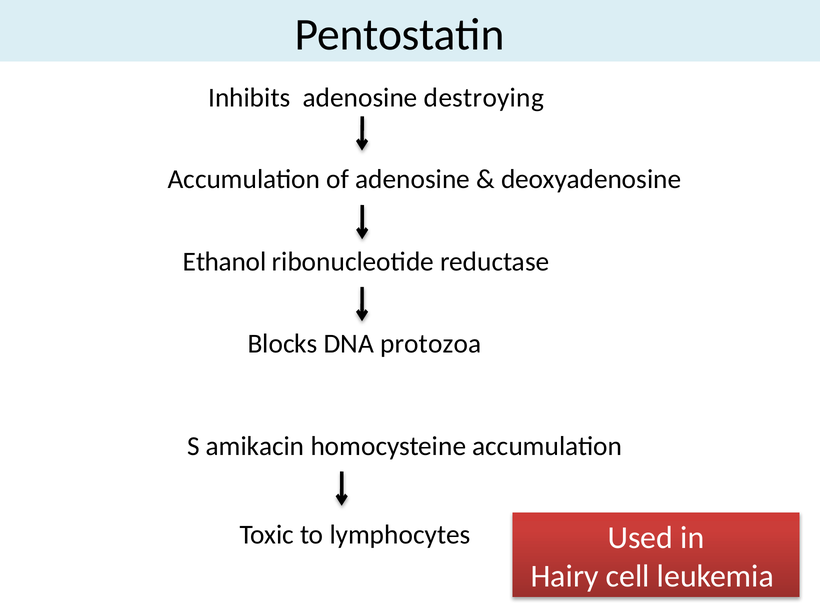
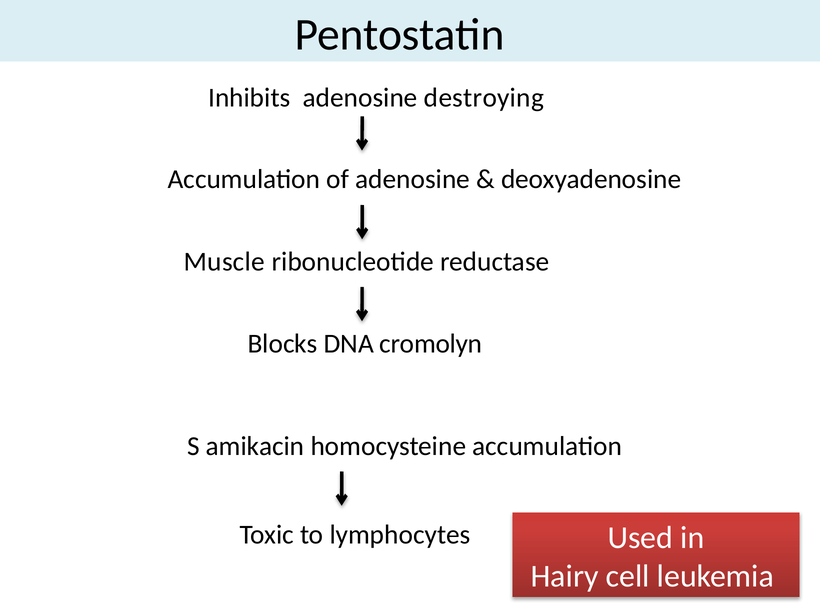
Ethanol: Ethanol -> Muscle
protozoa: protozoa -> cromolyn
